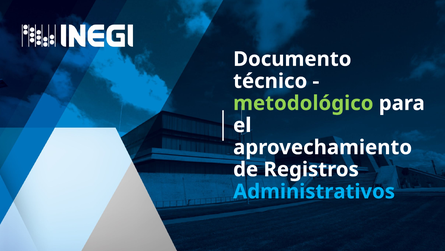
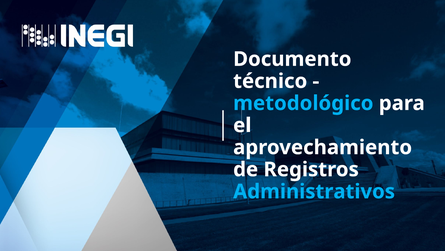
metodológico colour: light green -> light blue
